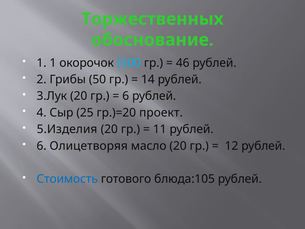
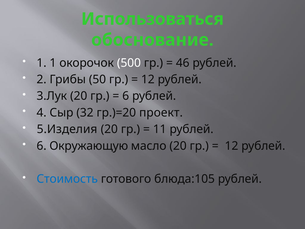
Торжественных: Торжественных -> Использоваться
500 colour: light blue -> white
14 at (148, 79): 14 -> 12
25: 25 -> 32
Олицетворяя: Олицетворяя -> Окружающую
